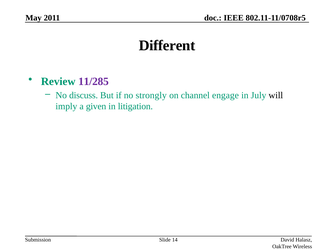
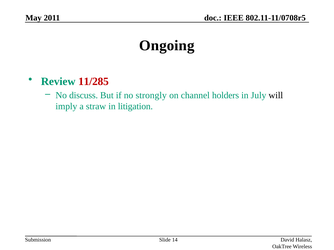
Different: Different -> Ongoing
11/285 colour: purple -> red
engage: engage -> holders
given: given -> straw
